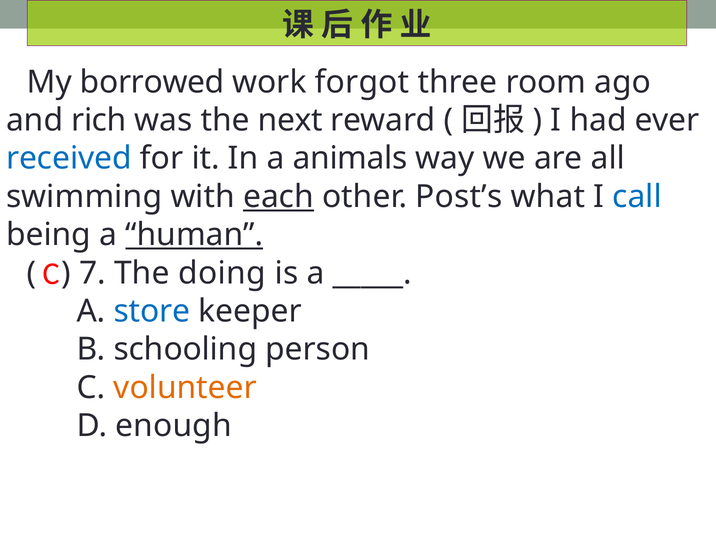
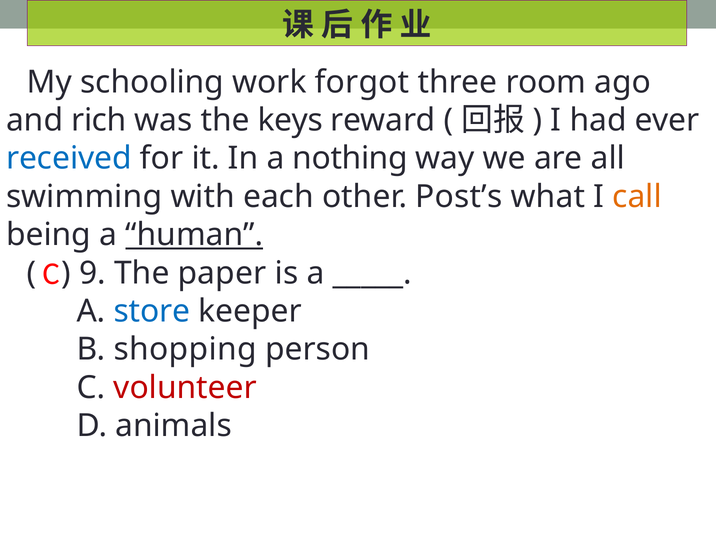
borrowed: borrowed -> schooling
next: next -> keys
animals: animals -> nothing
each underline: present -> none
call colour: blue -> orange
7: 7 -> 9
doing: doing -> paper
schooling: schooling -> shopping
volunteer colour: orange -> red
enough: enough -> animals
